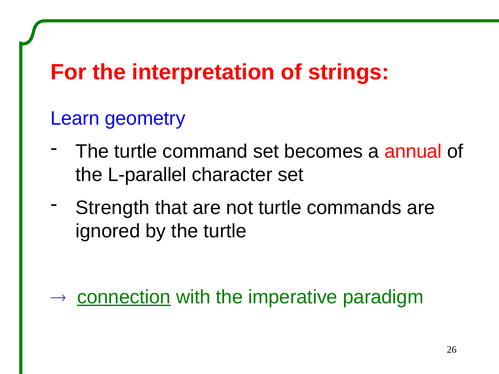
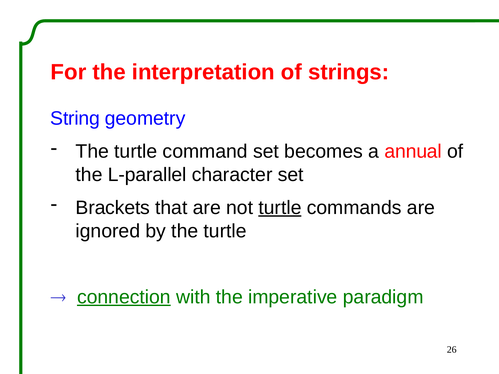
Learn: Learn -> String
Strength: Strength -> Brackets
turtle at (280, 208) underline: none -> present
